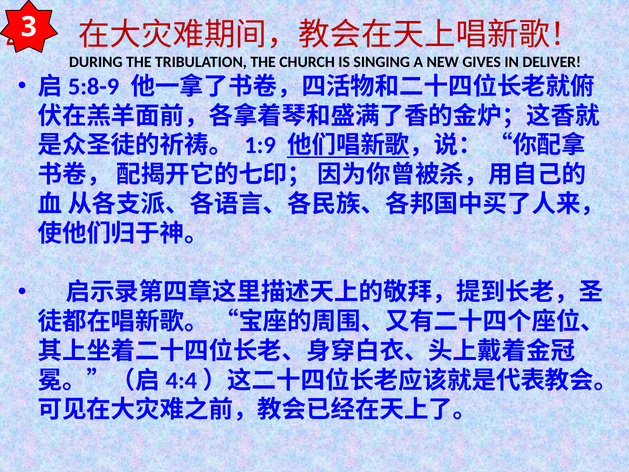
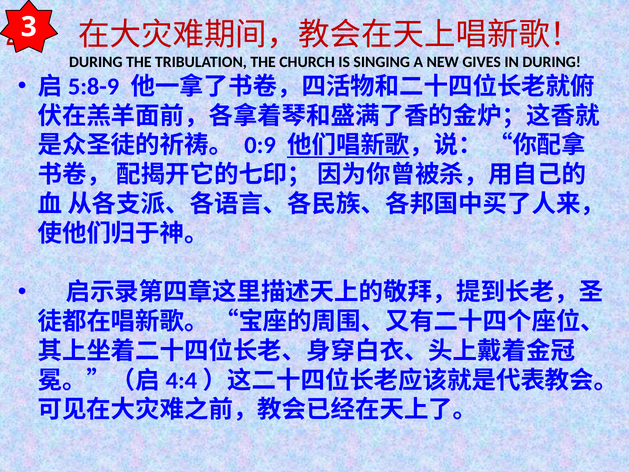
IN DELIVER: DELIVER -> DURING
1:9: 1:9 -> 0:9
